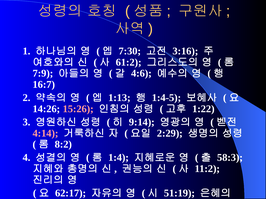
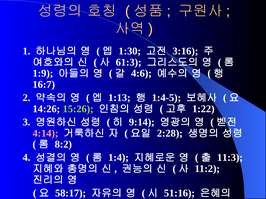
7:30: 7:30 -> 1:30
61:2: 61:2 -> 61:3
7:9: 7:9 -> 1:9
15:26 colour: pink -> light green
2:29: 2:29 -> 2:28
58:3: 58:3 -> 11:3
62:17: 62:17 -> 58:17
51:19: 51:19 -> 51:16
